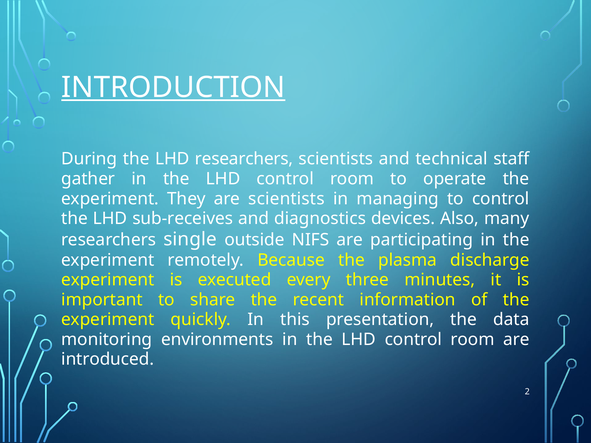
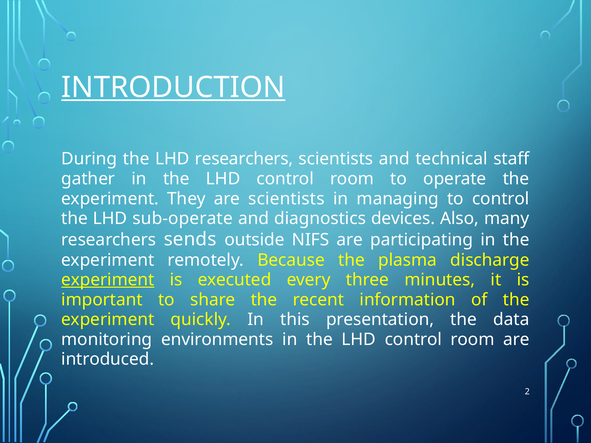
sub-receives: sub-receives -> sub-operate
single: single -> sends
experiment at (108, 280) underline: none -> present
